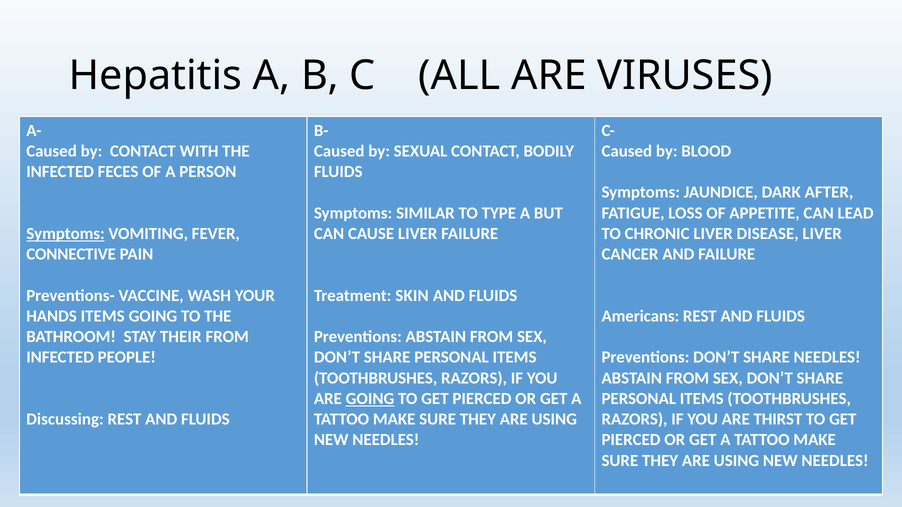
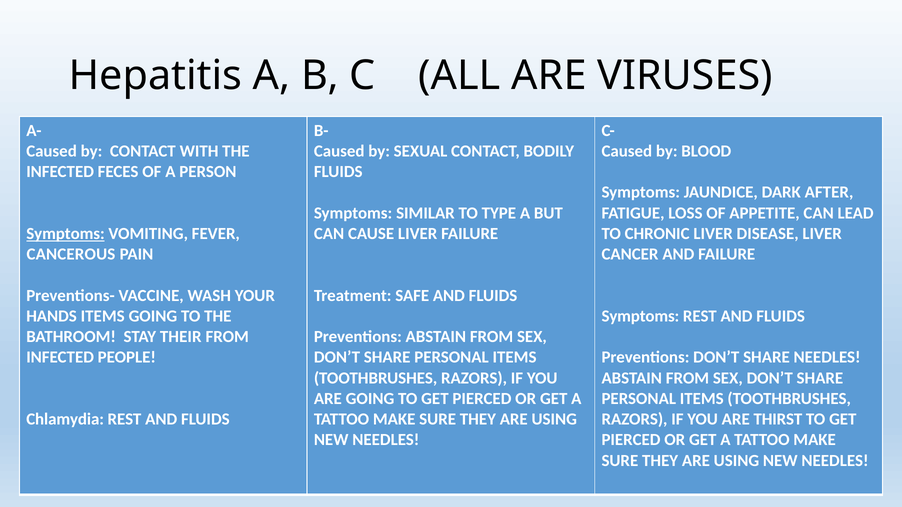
CONNECTIVE: CONNECTIVE -> CANCEROUS
SKIN: SKIN -> SAFE
Americans at (640, 316): Americans -> Symptoms
GOING at (370, 399) underline: present -> none
Discussing: Discussing -> Chlamydia
